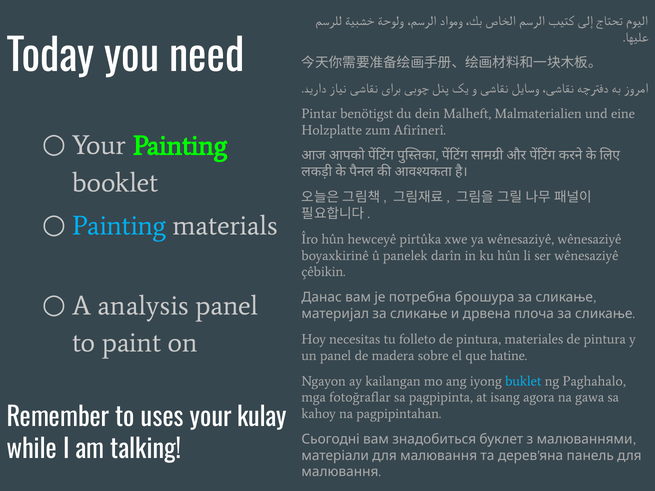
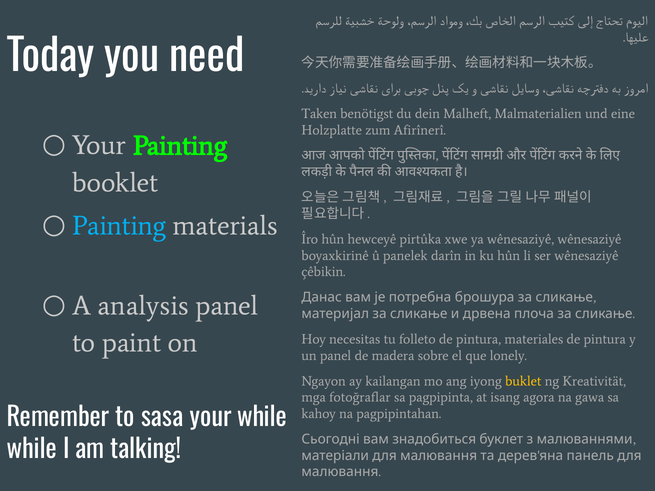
Pintar: Pintar -> Taken
hatine: hatine -> lonely
buklet colour: light blue -> yellow
Paghahalo: Paghahalo -> Kreativität
uses: uses -> sasa
your kulay: kulay -> while
